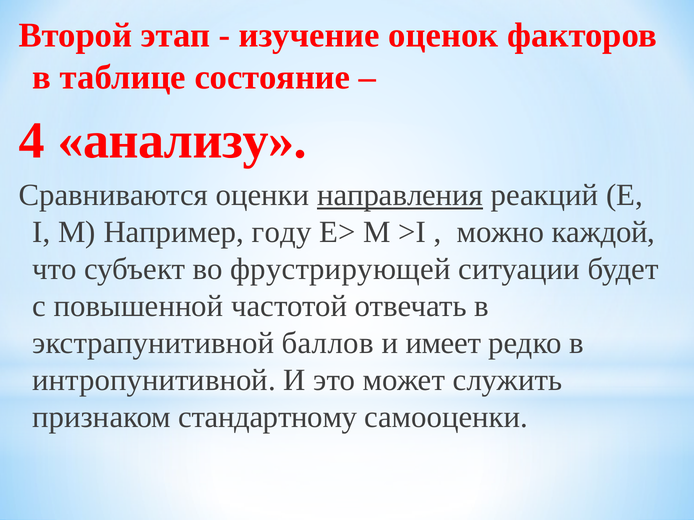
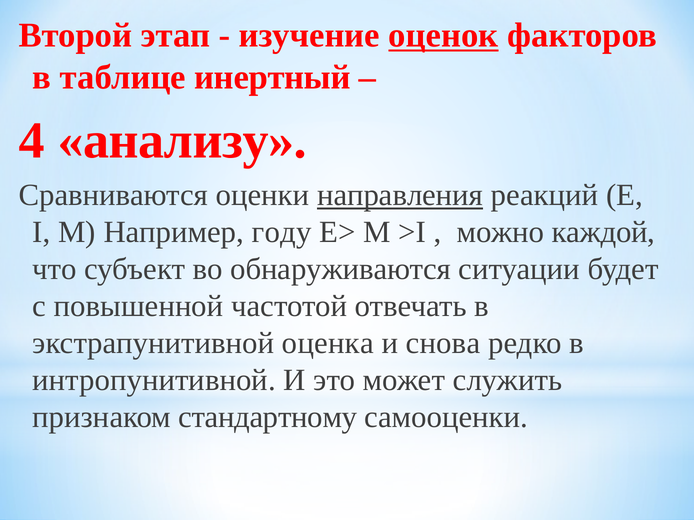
оценок underline: none -> present
состояние: состояние -> инертный
фрустрирующей: фрустрирующей -> обнаруживаются
баллов: баллов -> оценка
имеет: имеет -> снова
